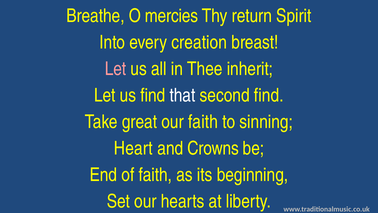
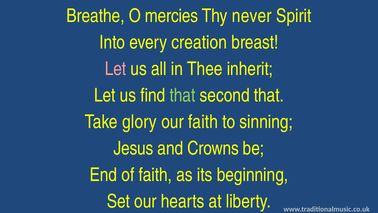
return: return -> never
that at (182, 95) colour: white -> light green
second find: find -> that
great: great -> glory
Heart: Heart -> Jesus
